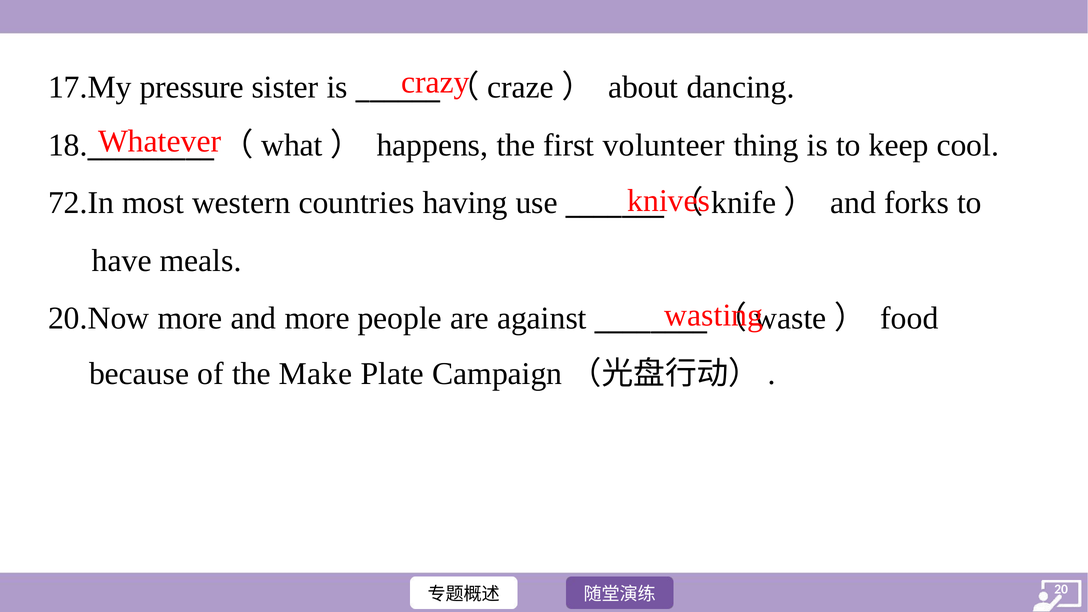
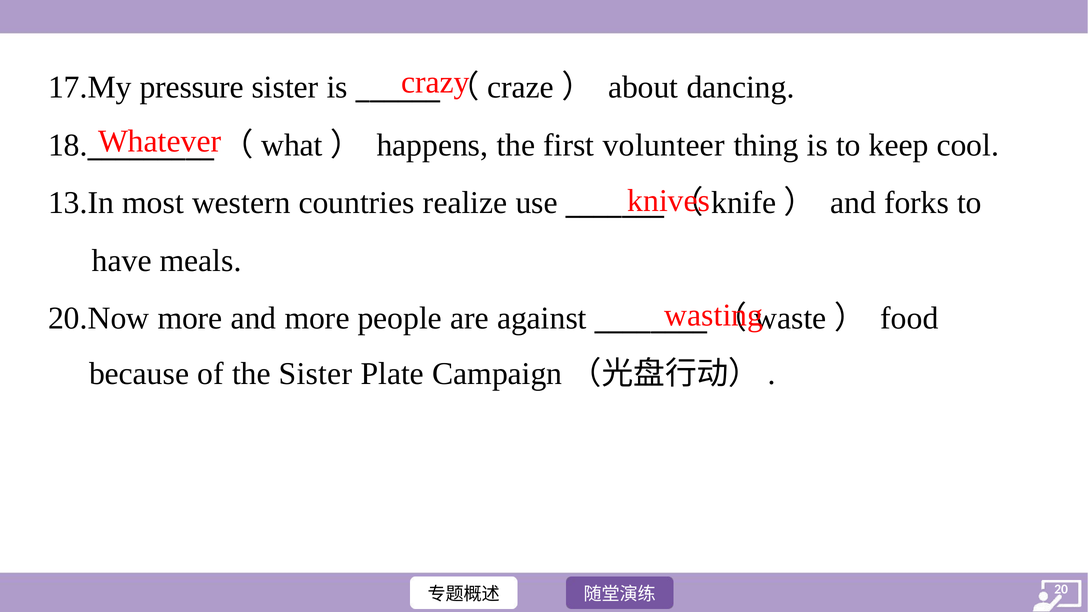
72.In: 72.In -> 13.In
having: having -> realize
the Make: Make -> Sister
